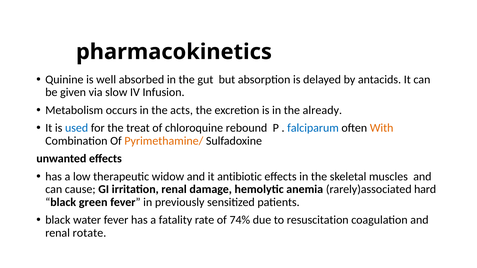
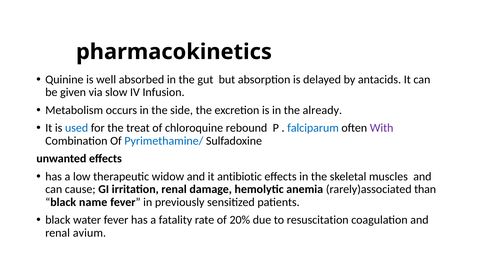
acts: acts -> side
With colour: orange -> purple
Pyrimethamine/ colour: orange -> blue
hard: hard -> than
green: green -> name
74%: 74% -> 20%
rotate: rotate -> avium
